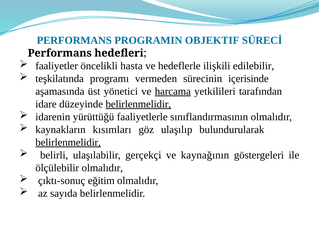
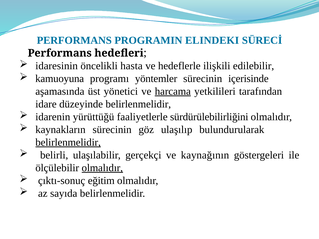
OBJEKTIF: OBJEKTIF -> ELINDEKI
faaliyetler: faaliyetler -> idaresinin
teşkilatında: teşkilatında -> kamuoyuna
vermeden: vermeden -> yöntemler
belirlenmelidir at (138, 104) underline: present -> none
sınıflandırmasının: sınıflandırmasının -> sürdürülebilirliğini
kaynakların kısımları: kısımları -> sürecinin
olmalıdır at (102, 168) underline: none -> present
